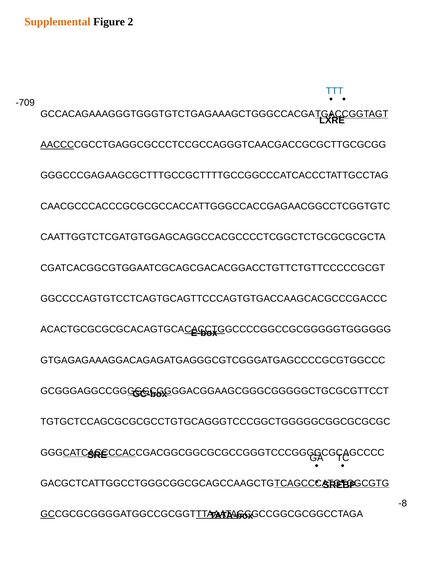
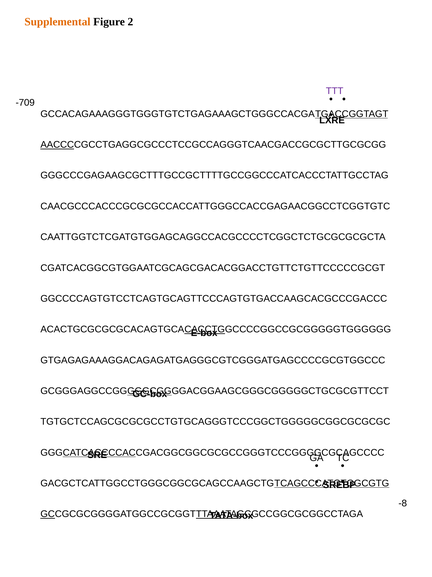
TTT colour: blue -> purple
